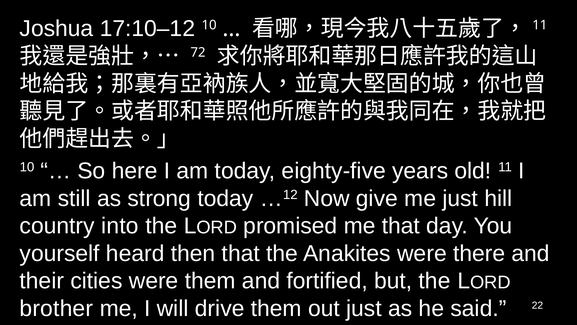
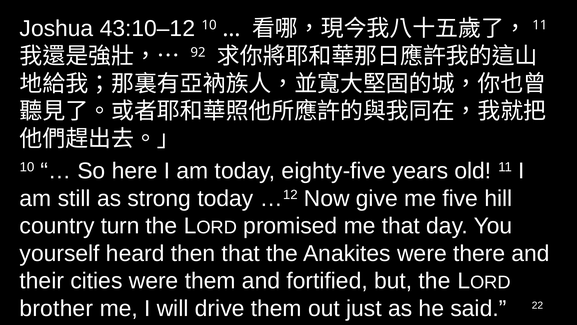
17:10–12: 17:10–12 -> 43:10–12
72: 72 -> 92
me just: just -> five
into: into -> turn
